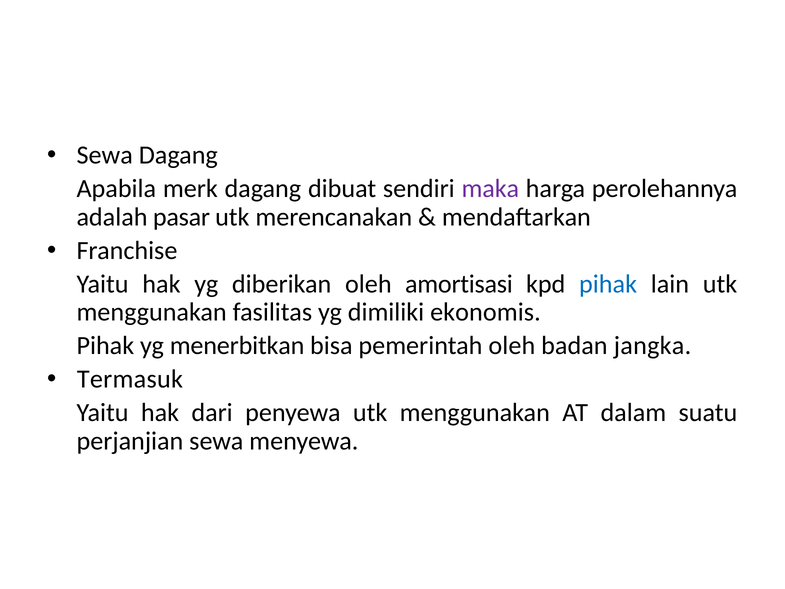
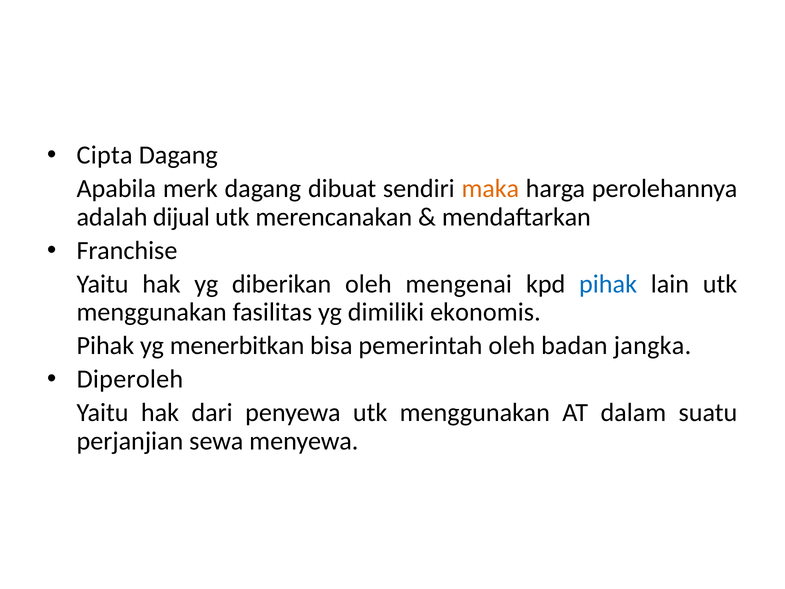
Sewa at (105, 155): Sewa -> Cipta
maka colour: purple -> orange
pasar: pasar -> dijual
amortisasi: amortisasi -> mengenai
Termasuk: Termasuk -> Diperoleh
